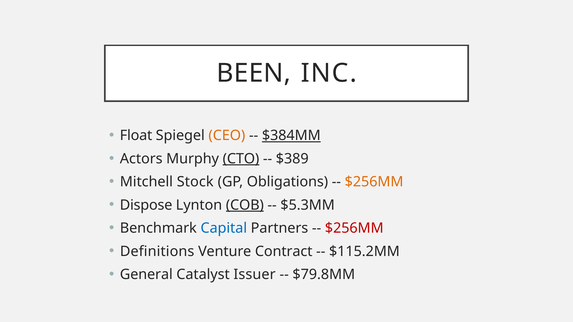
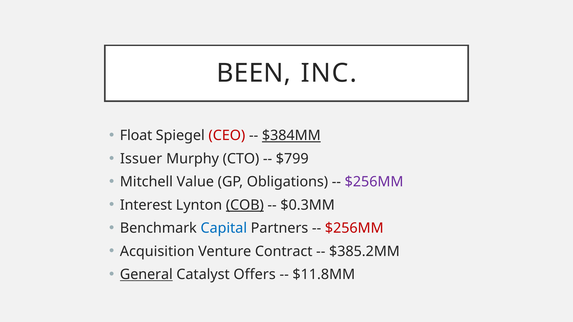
CEO colour: orange -> red
Actors: Actors -> Issuer
CTO underline: present -> none
$389: $389 -> $799
Stock: Stock -> Value
$256MM at (374, 182) colour: orange -> purple
Dispose: Dispose -> Interest
$5.3MM: $5.3MM -> $0.3MM
Definitions: Definitions -> Acquisition
$115.2MM: $115.2MM -> $385.2MM
General underline: none -> present
Issuer: Issuer -> Offers
$79.8MM: $79.8MM -> $11.8MM
